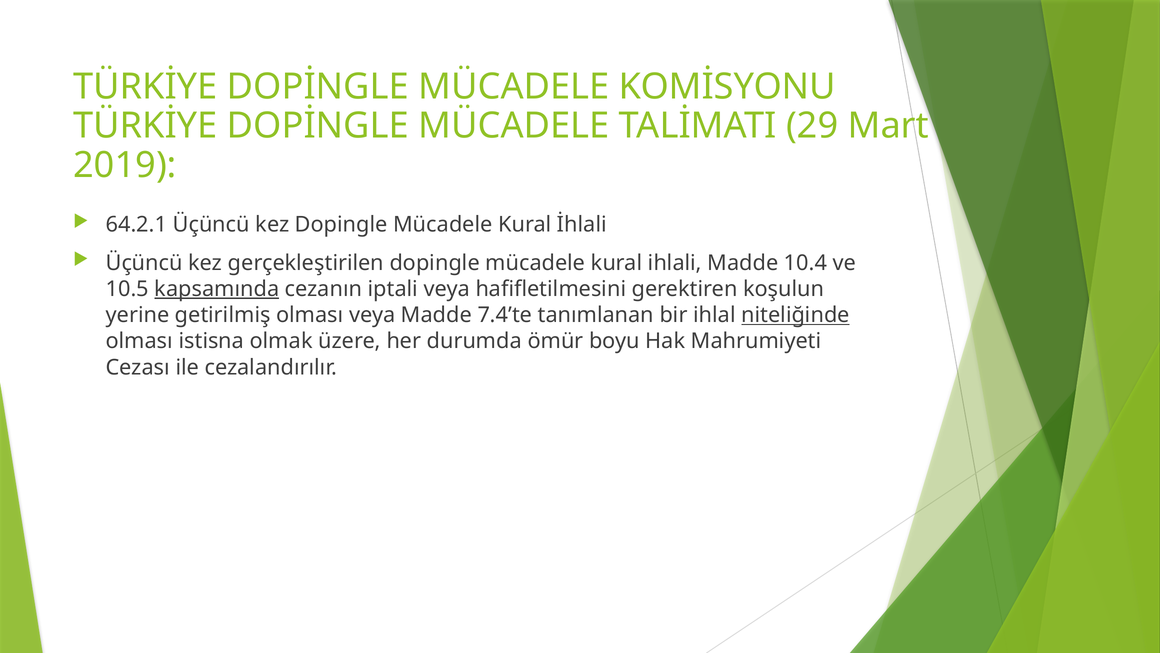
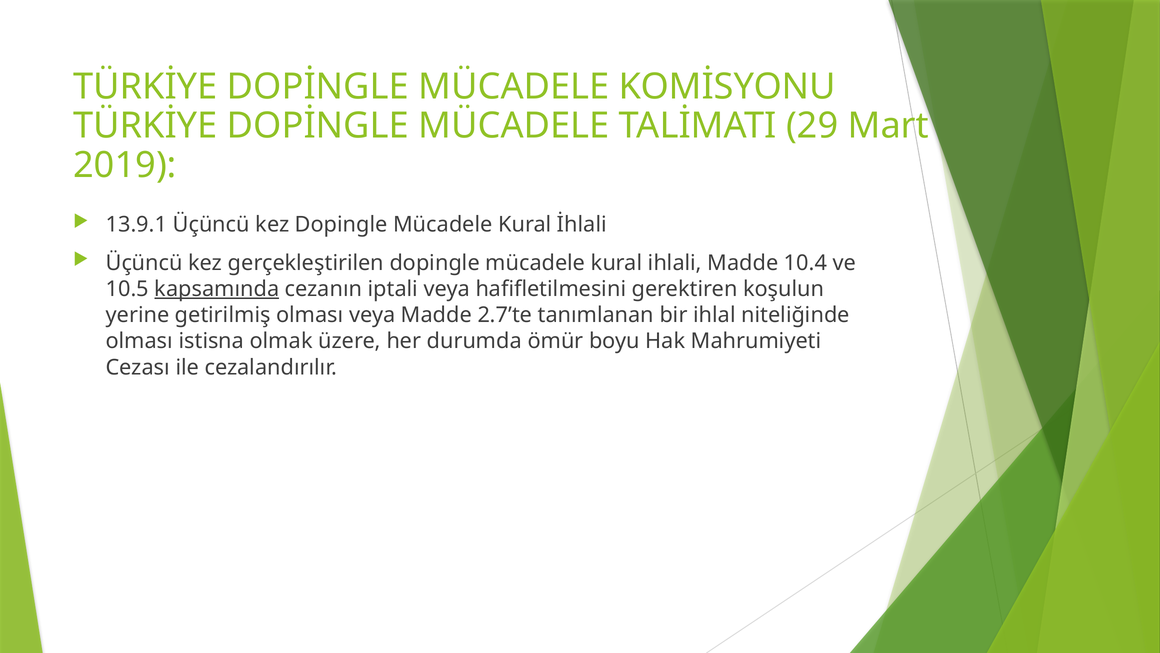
64.2.1: 64.2.1 -> 13.9.1
7.4’te: 7.4’te -> 2.7’te
niteliğinde underline: present -> none
